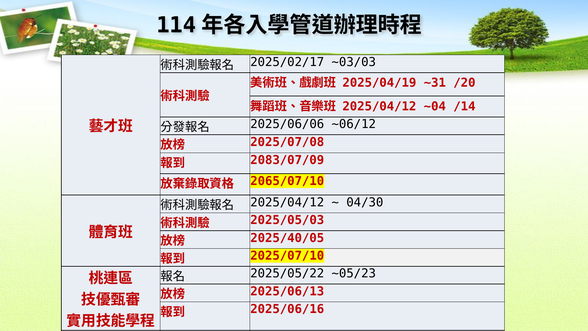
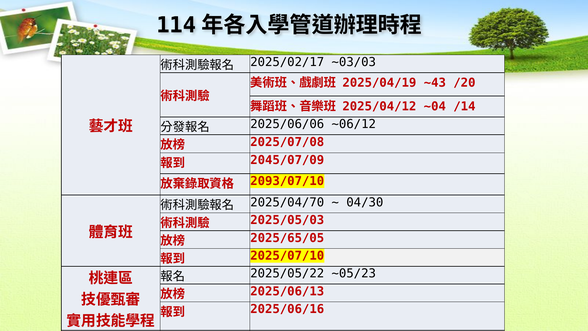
~31: ~31 -> ~43
2083/07/09: 2083/07/09 -> 2045/07/09
2065/07/10: 2065/07/10 -> 2093/07/10
2025/04/12 at (287, 202): 2025/04/12 -> 2025/04/70
2025/40/05: 2025/40/05 -> 2025/65/05
